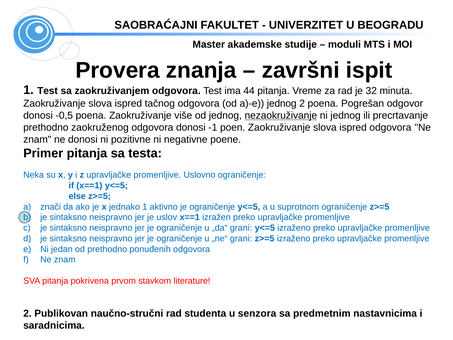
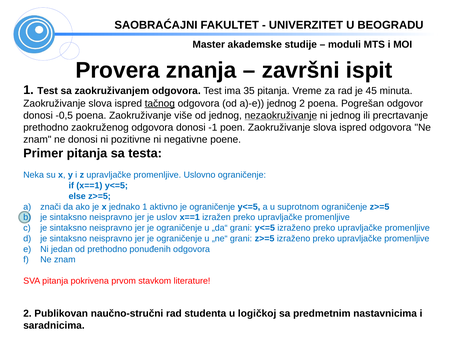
44: 44 -> 35
32: 32 -> 45
tačnog underline: none -> present
senzora: senzora -> logičkoj
